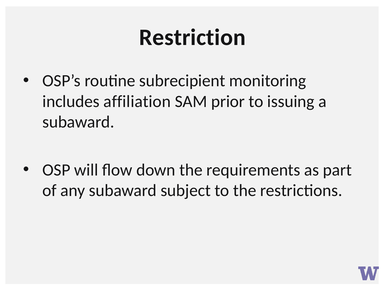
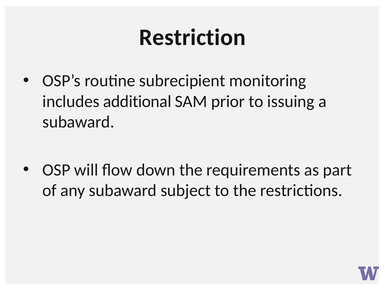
affiliation: affiliation -> additional
